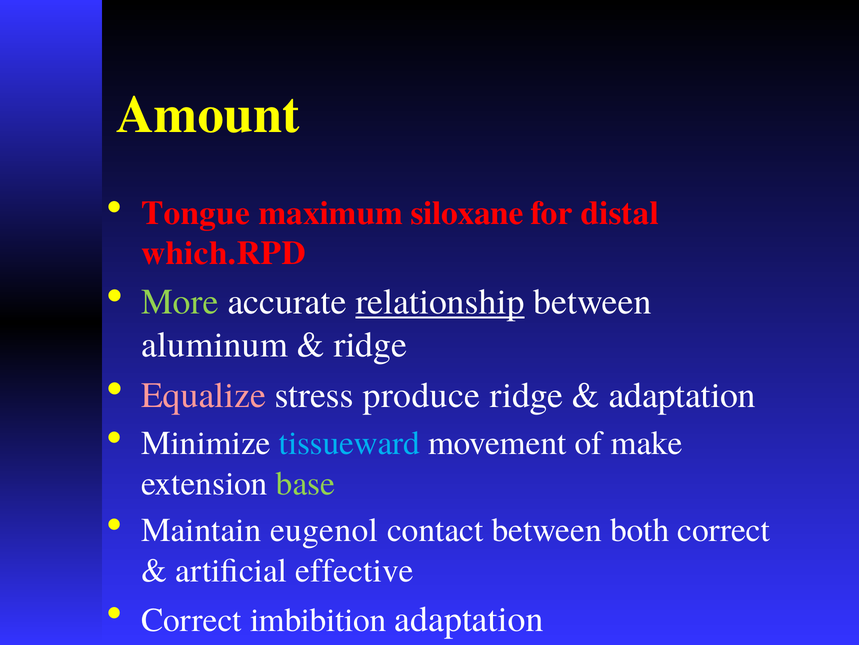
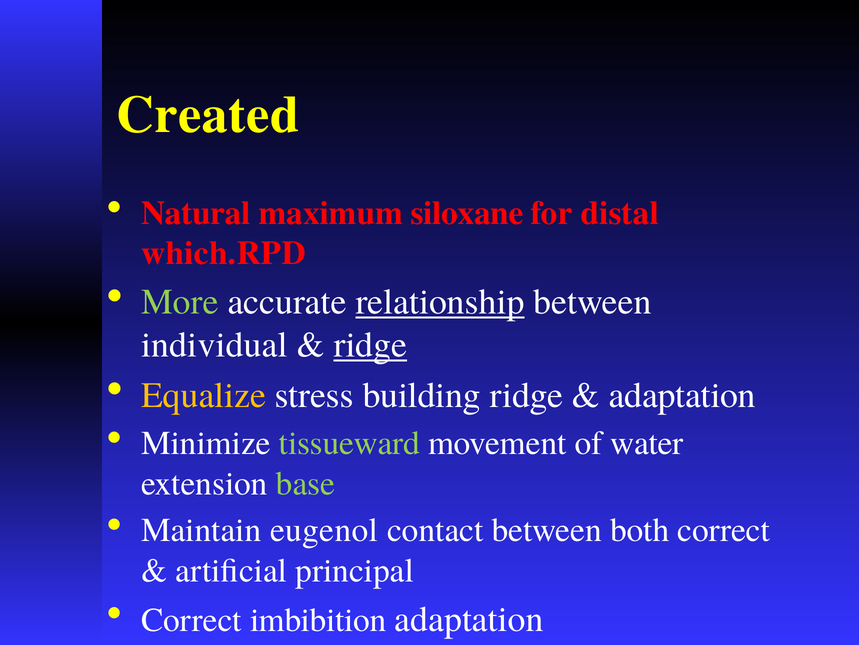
Amount: Amount -> Created
Tongue: Tongue -> Natural
aluminum: aluminum -> individual
ridge at (370, 345) underline: none -> present
Equalize colour: pink -> yellow
produce: produce -> building
tissueward colour: light blue -> light green
make: make -> water
effective: effective -> principal
